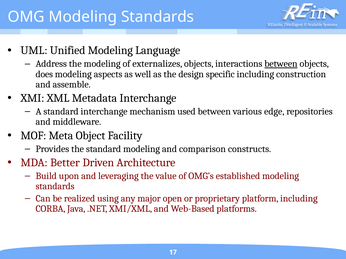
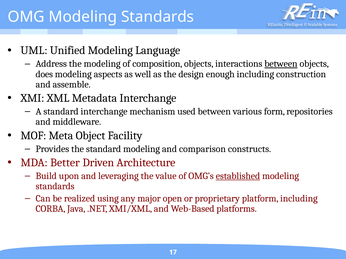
externalizes: externalizes -> composition
specific: specific -> enough
edge: edge -> form
established underline: none -> present
